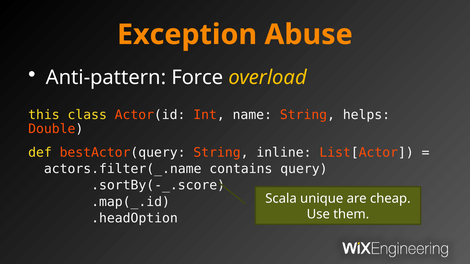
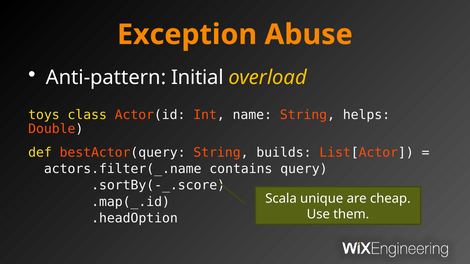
Force: Force -> Initial
this: this -> toys
inline: inline -> builds
